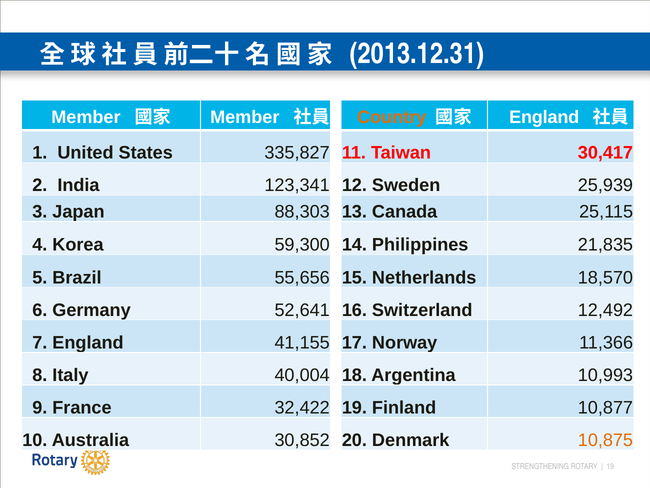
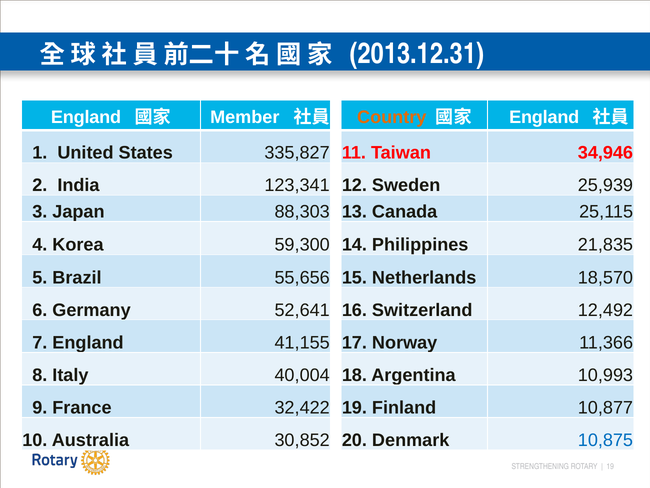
Member at (86, 117): Member -> England
30,417: 30,417 -> 34,946
10,875 colour: orange -> blue
